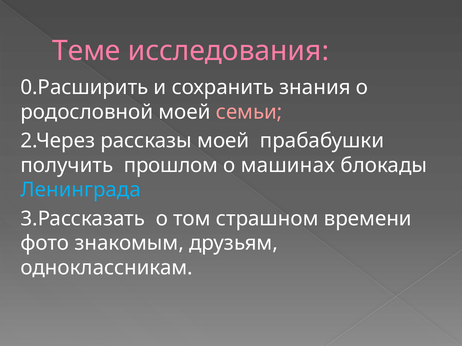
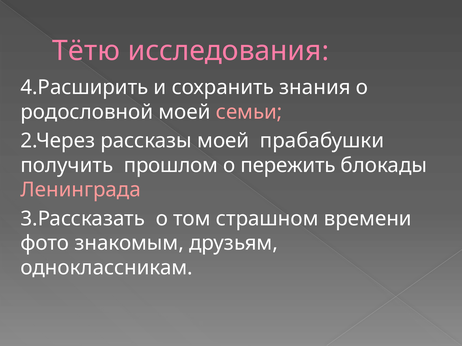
Теме: Теме -> Тётю
0.Расширить: 0.Расширить -> 4.Расширить
машинах: машинах -> пережить
Ленинграда colour: light blue -> pink
